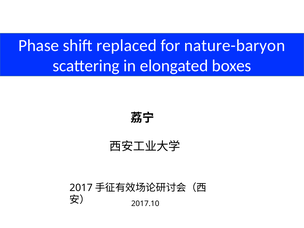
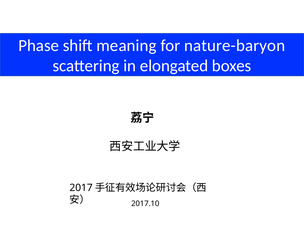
replaced: replaced -> meaning
